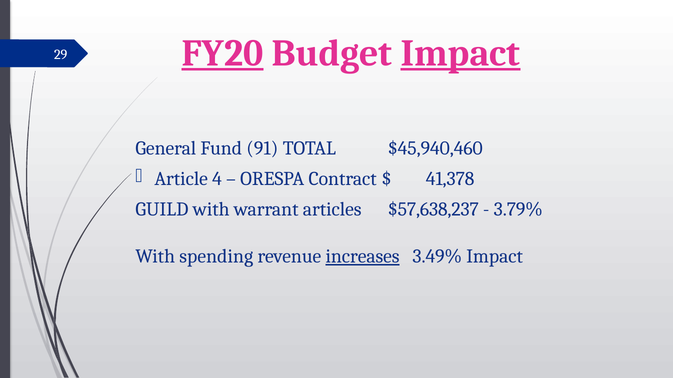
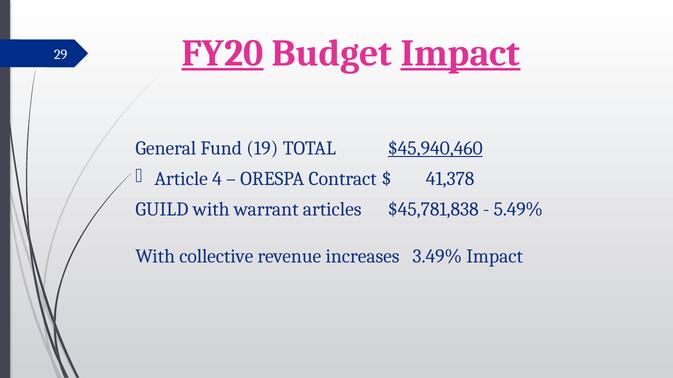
91: 91 -> 19
$45,940,460 underline: none -> present
$57,638,237: $57,638,237 -> $45,781,838
3.79%: 3.79% -> 5.49%
spending: spending -> collective
increases underline: present -> none
